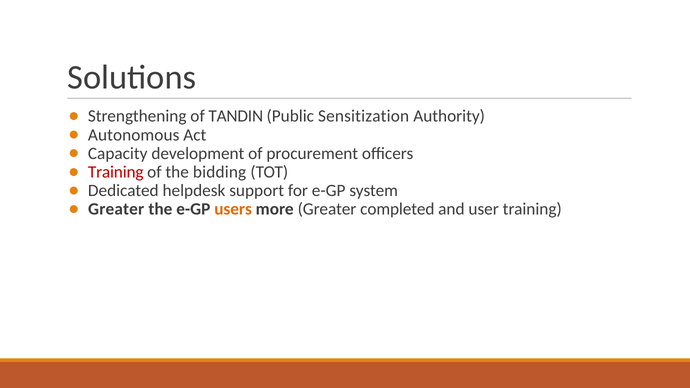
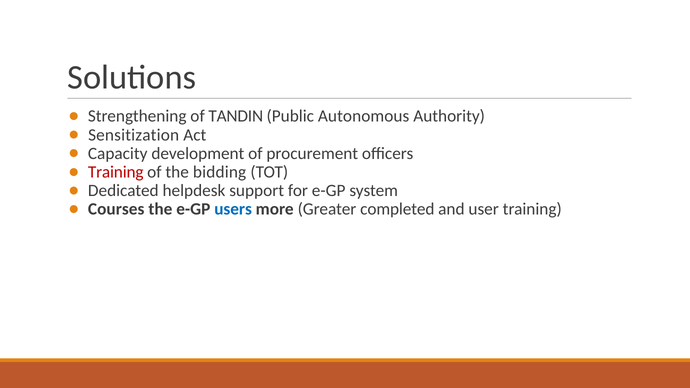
Sensitization: Sensitization -> Autonomous
Autonomous: Autonomous -> Sensitization
Greater at (116, 209): Greater -> Courses
users colour: orange -> blue
